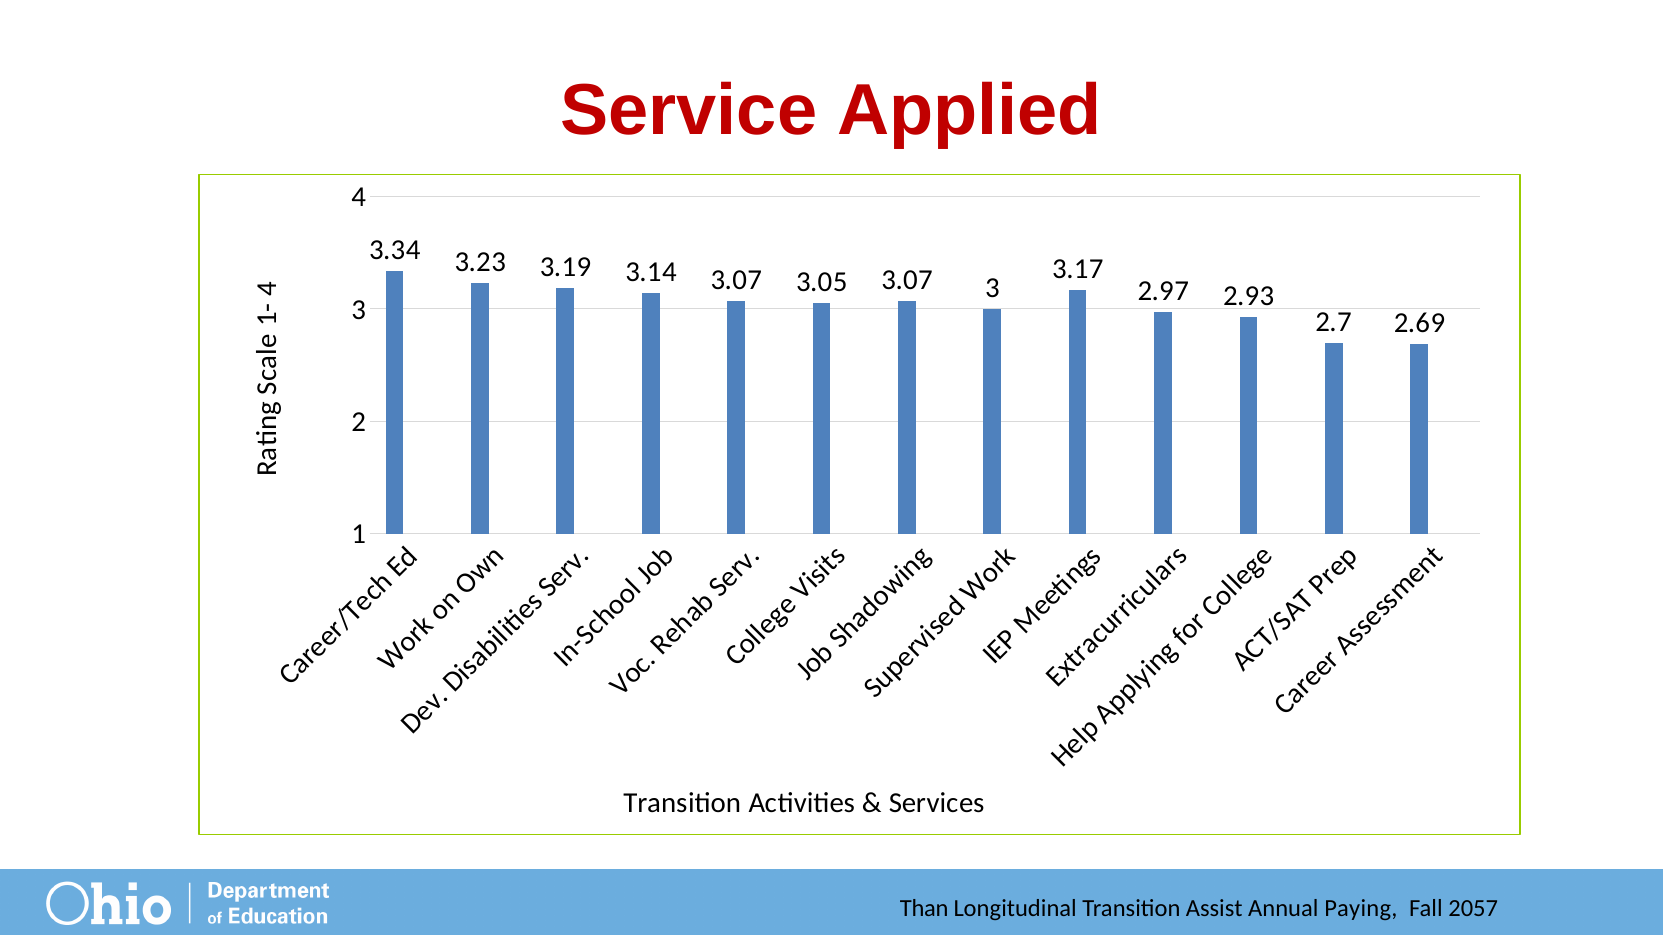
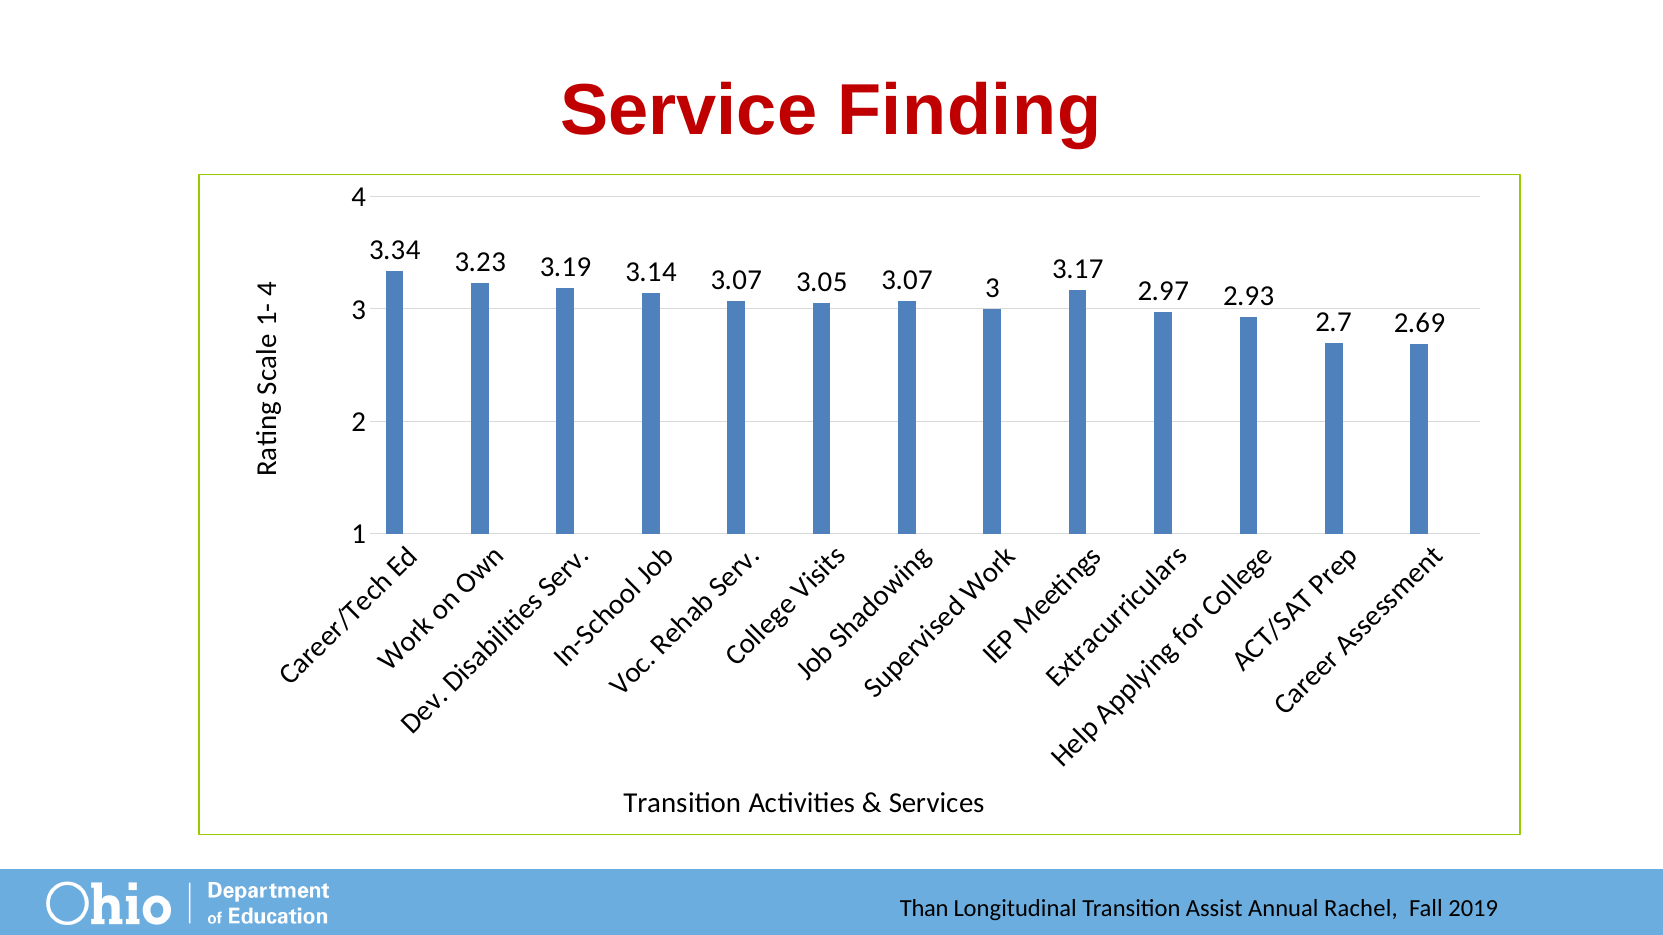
Applied: Applied -> Finding
Paying: Paying -> Rachel
2057: 2057 -> 2019
